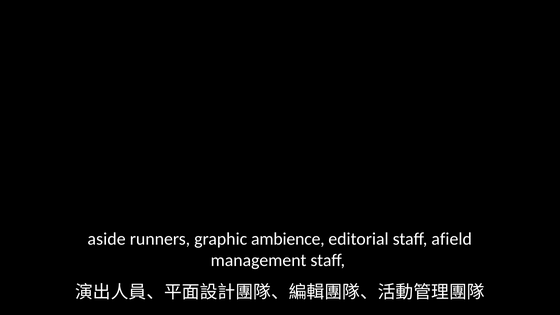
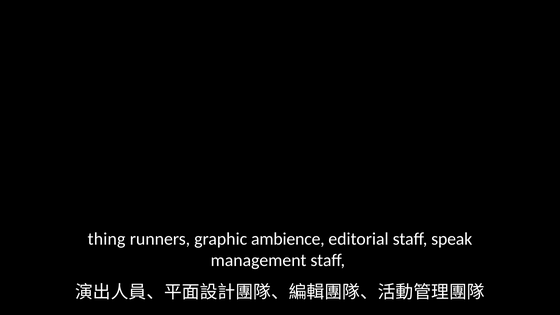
aside: aside -> thing
afield: afield -> speak
